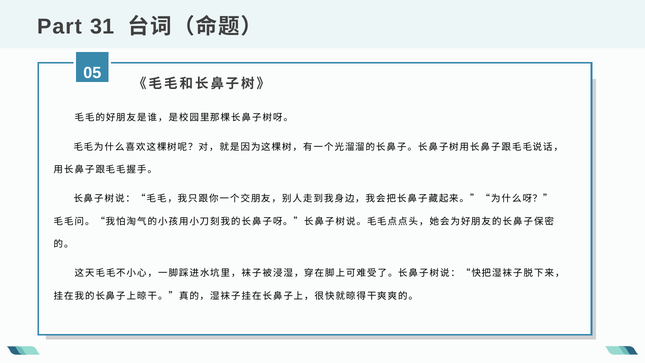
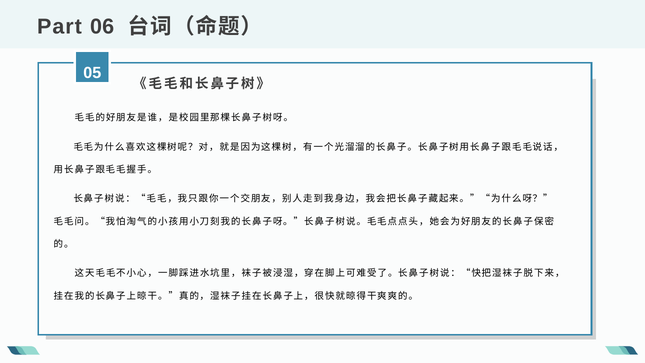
31: 31 -> 06
